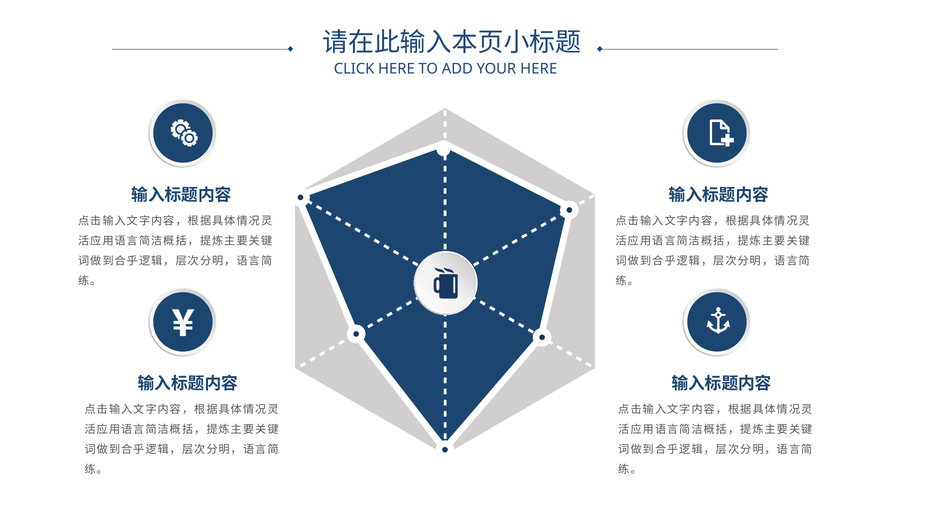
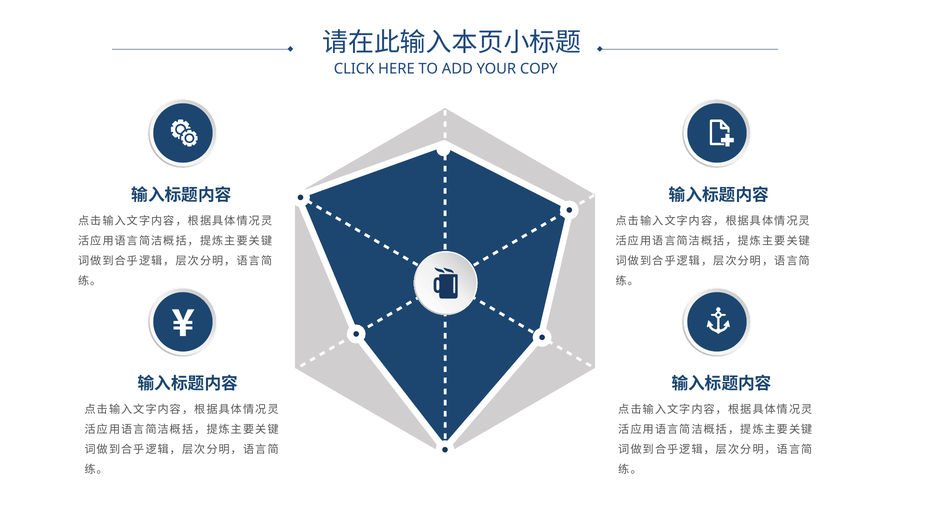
YOUR HERE: HERE -> COPY
